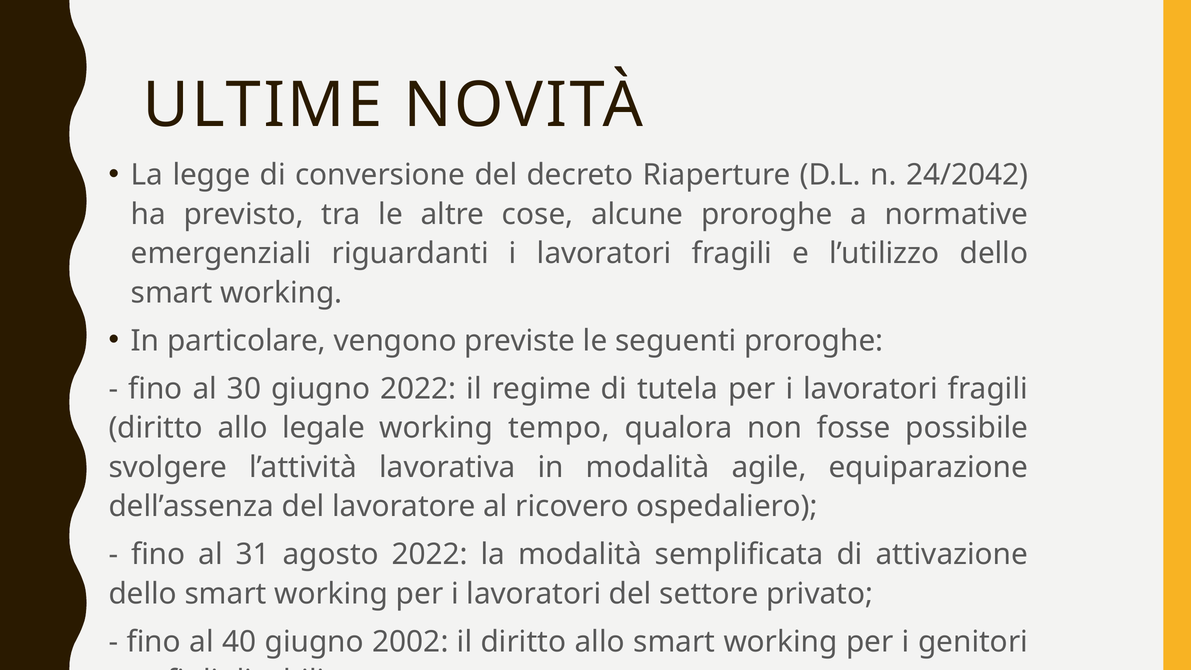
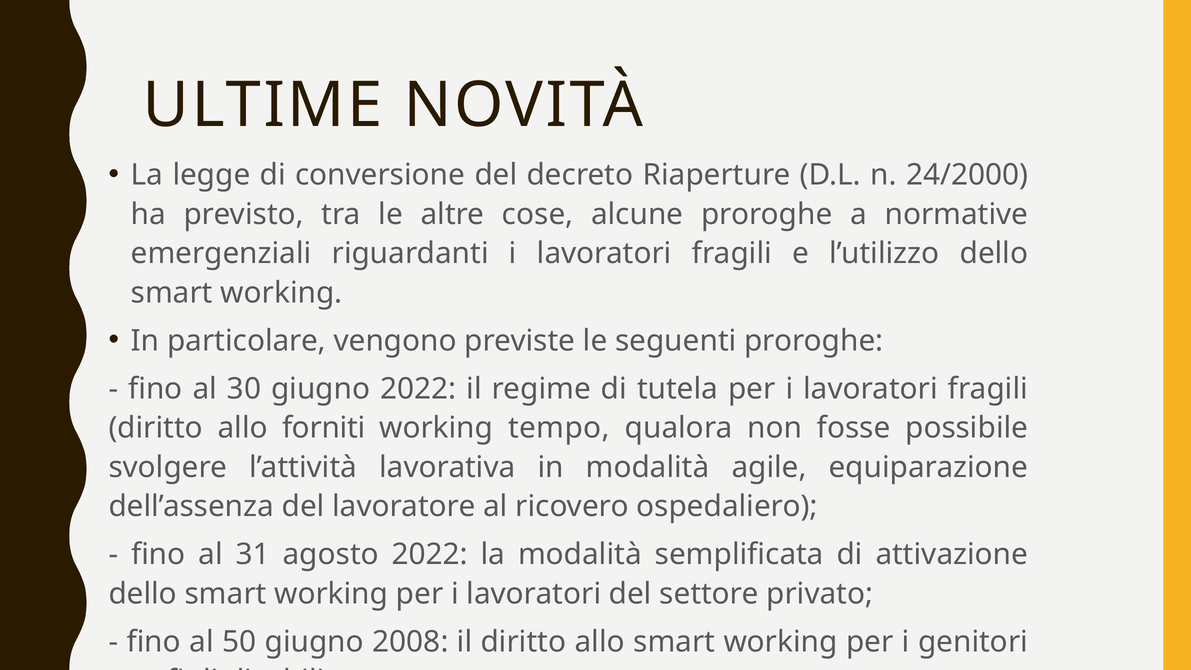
24/2042: 24/2042 -> 24/2000
legale: legale -> forniti
40: 40 -> 50
2002: 2002 -> 2008
